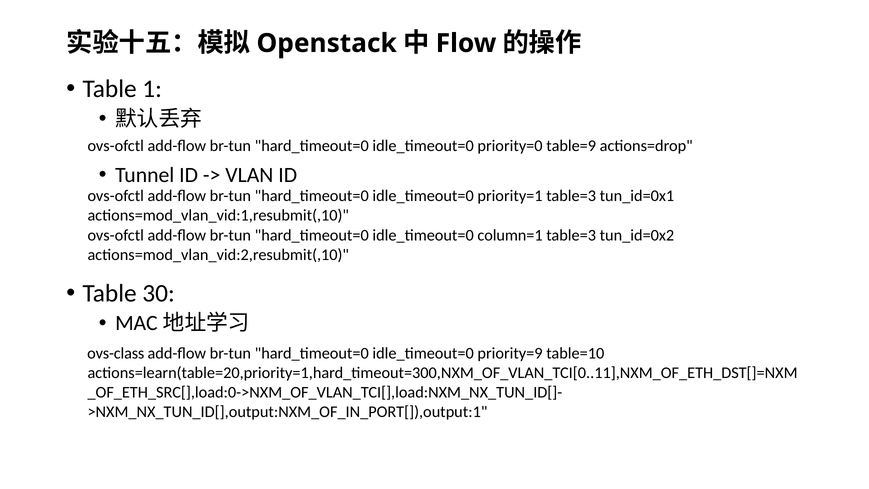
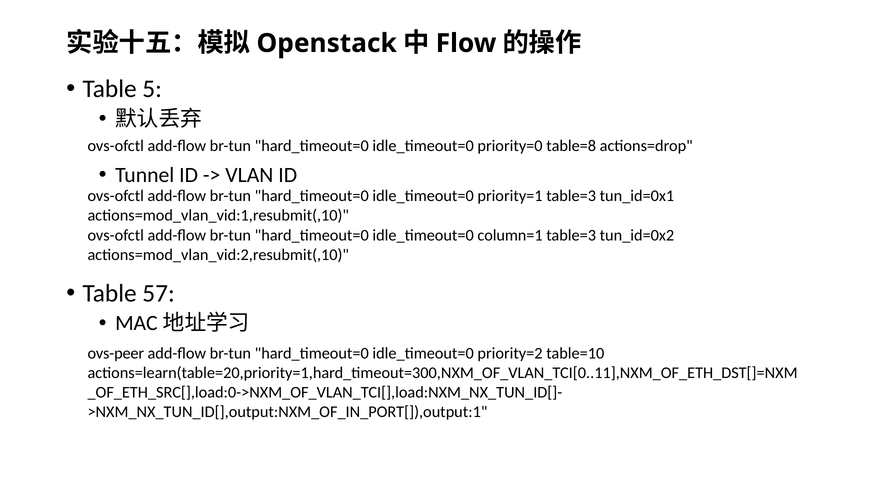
1: 1 -> 5
table=9: table=9 -> table=8
30: 30 -> 57
ovs-class: ovs-class -> ovs-peer
priority=9: priority=9 -> priority=2
